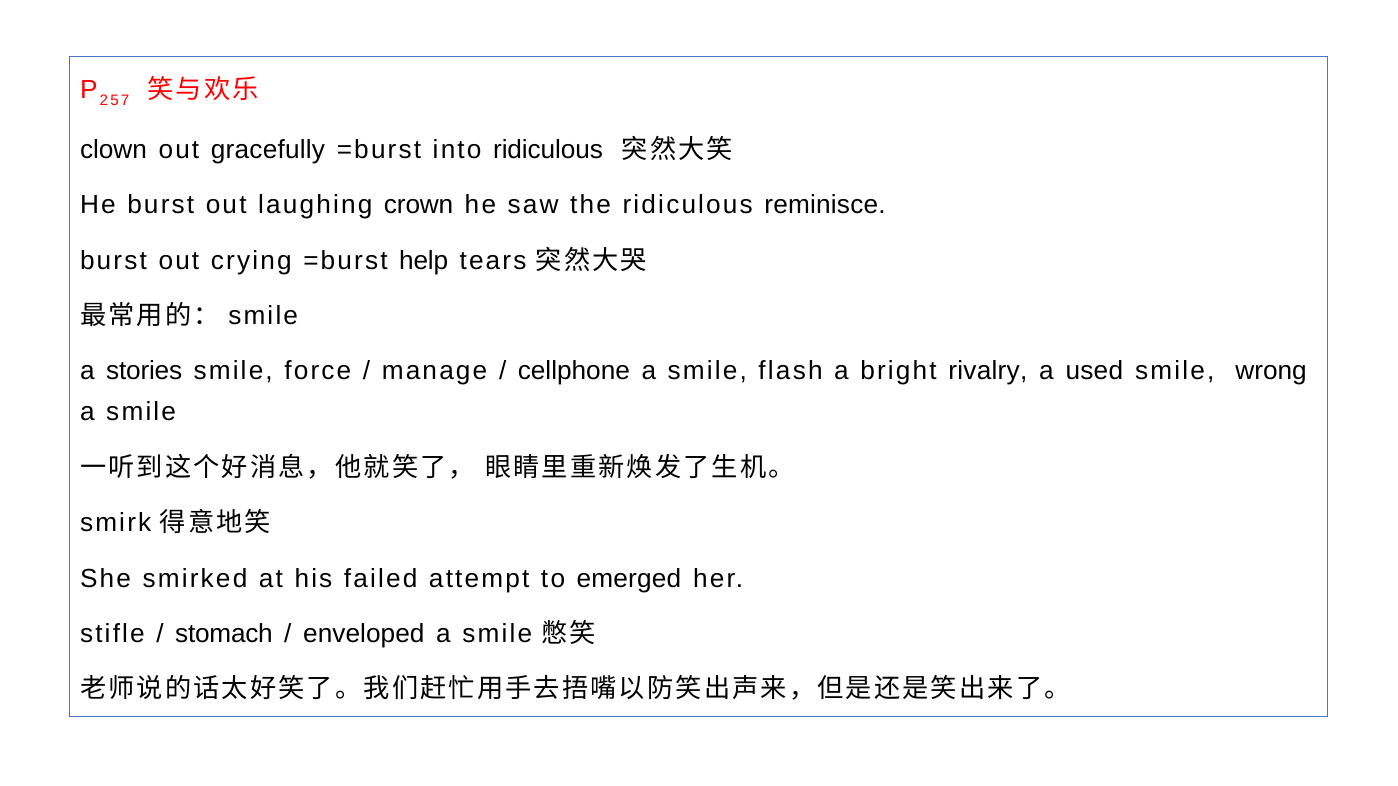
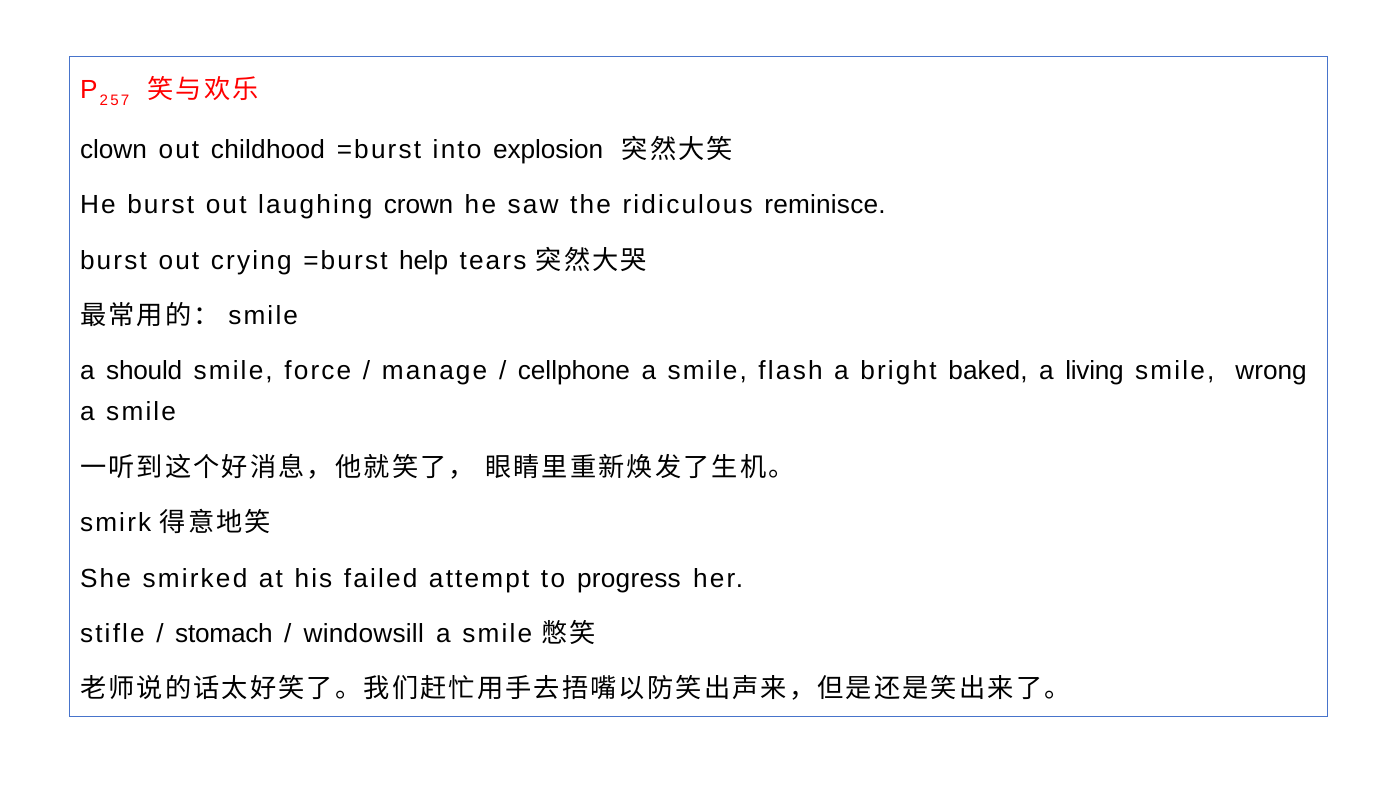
gracefully: gracefully -> childhood
into ridiculous: ridiculous -> explosion
stories: stories -> should
rivalry: rivalry -> baked
used: used -> living
emerged: emerged -> progress
enveloped: enveloped -> windowsill
